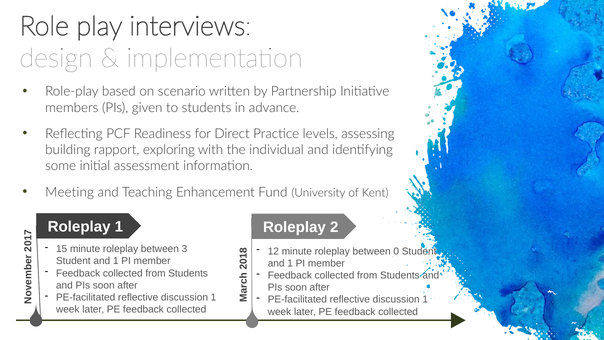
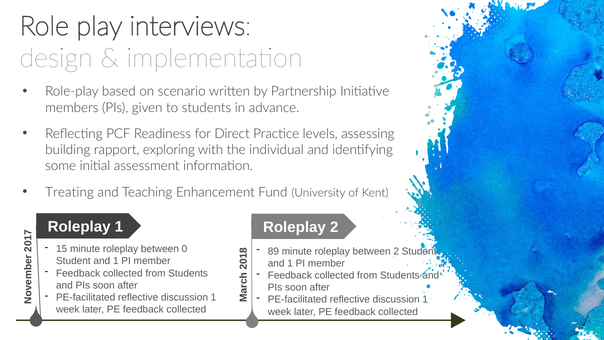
Meeting: Meeting -> Treating
between 3: 3 -> 0
12: 12 -> 89
between 0: 0 -> 2
